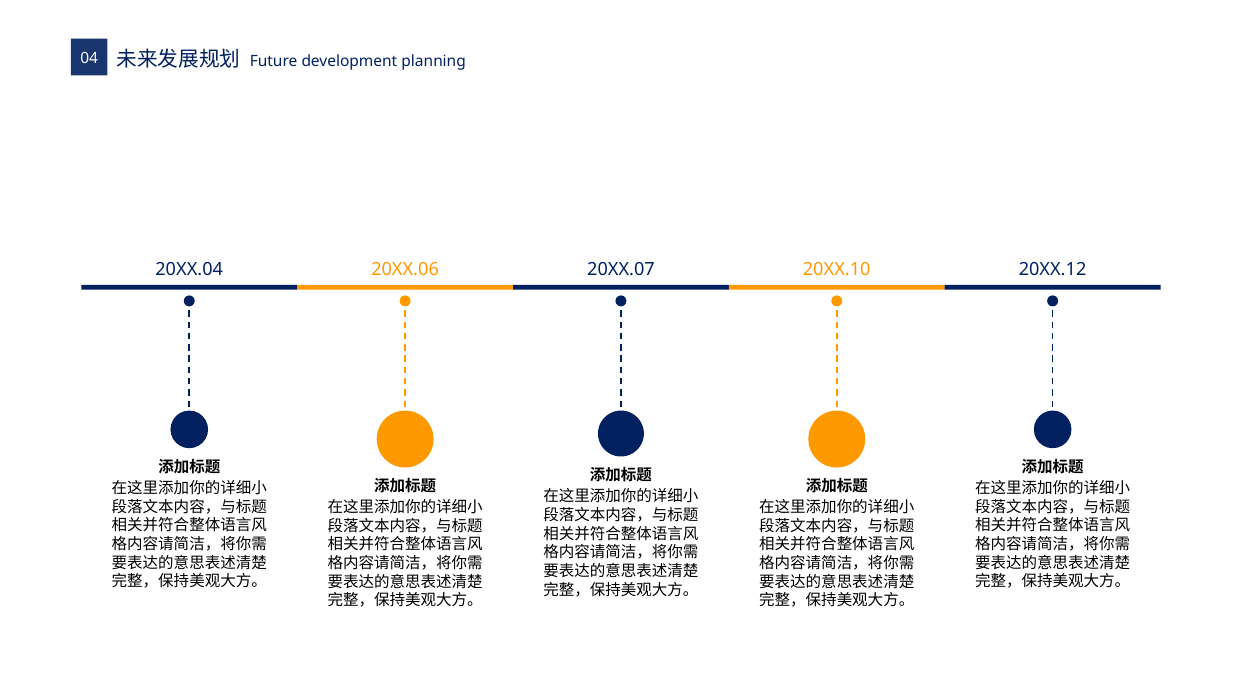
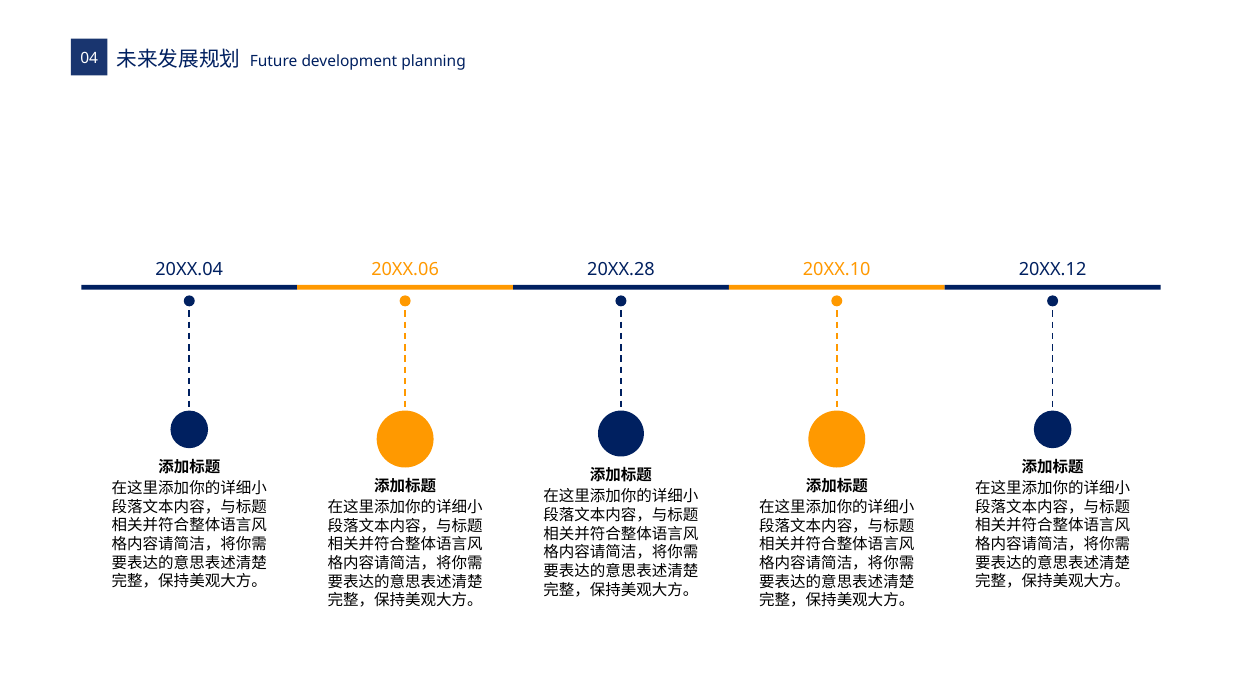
20XX.07: 20XX.07 -> 20XX.28
